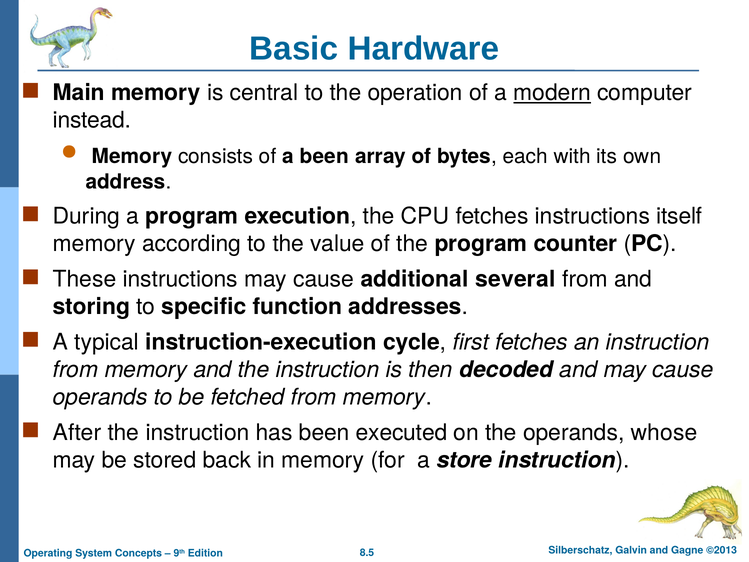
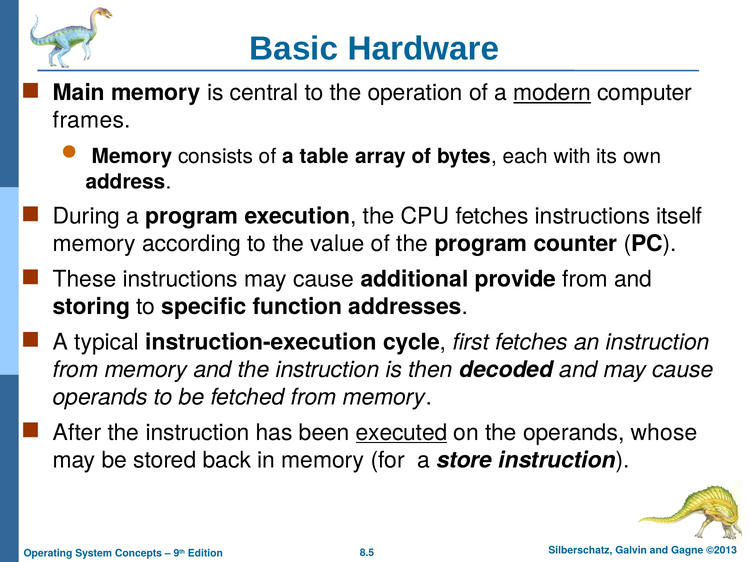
instead: instead -> frames
a been: been -> table
several: several -> provide
executed underline: none -> present
